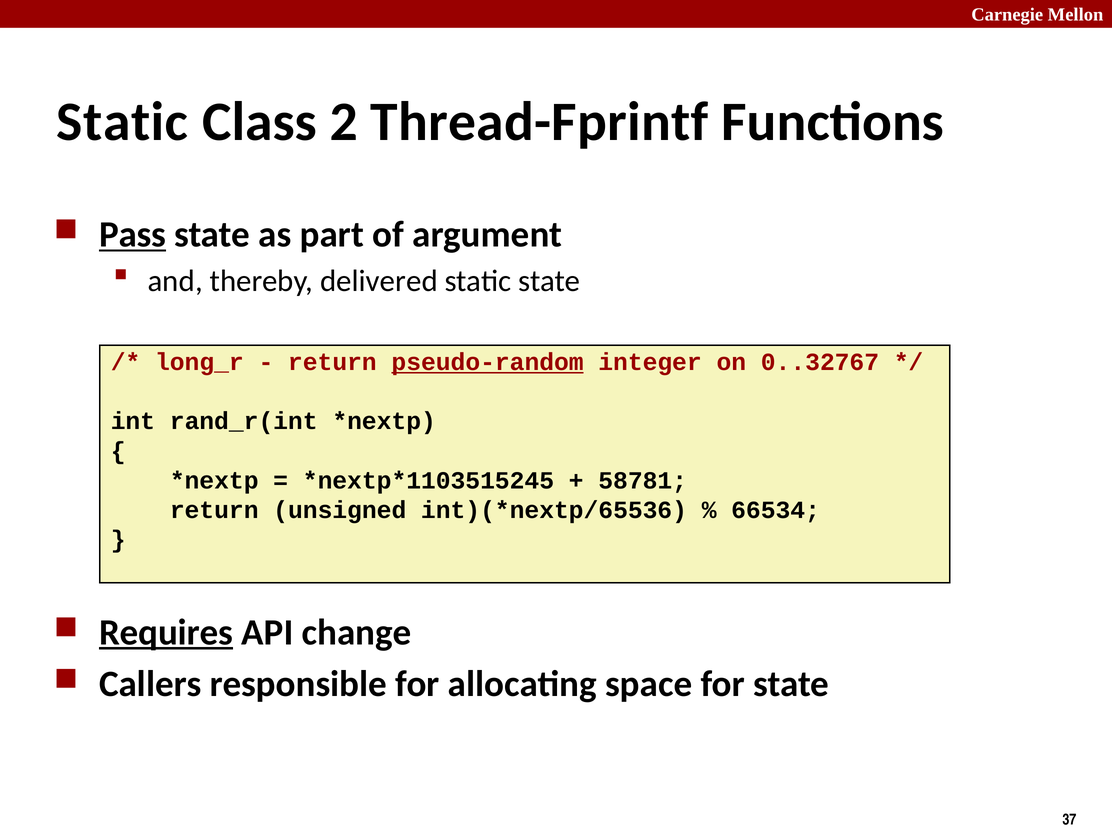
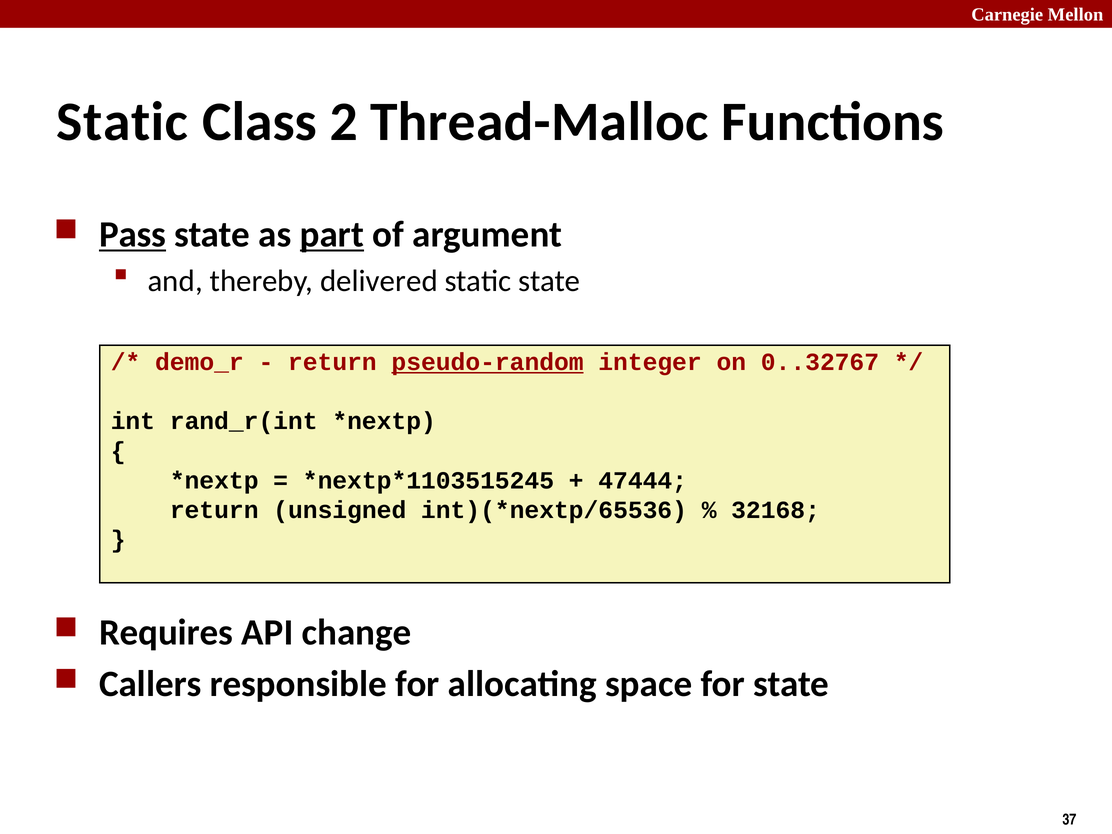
Thread-Fprintf: Thread-Fprintf -> Thread-Malloc
part underline: none -> present
long_r: long_r -> demo_r
58781: 58781 -> 47444
66534: 66534 -> 32168
Requires underline: present -> none
